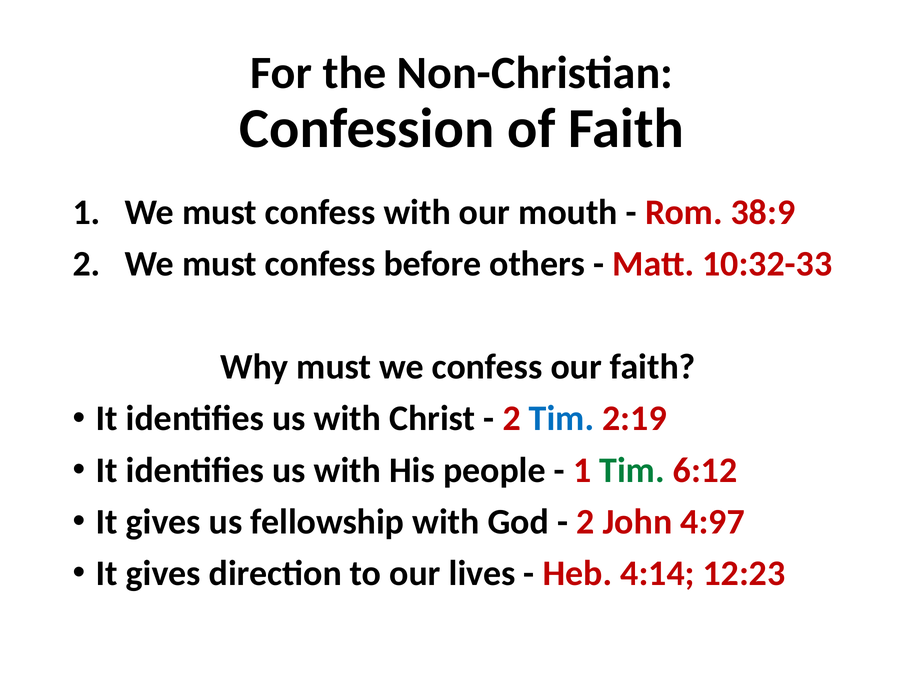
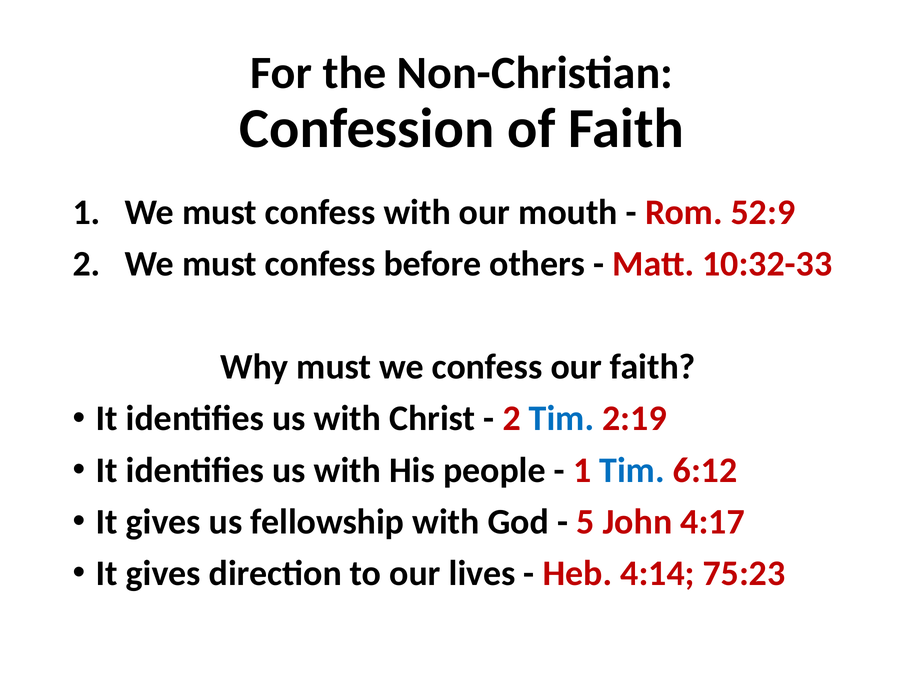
38:9: 38:9 -> 52:9
Tim at (632, 470) colour: green -> blue
2 at (585, 522): 2 -> 5
4:97: 4:97 -> 4:17
12:23: 12:23 -> 75:23
